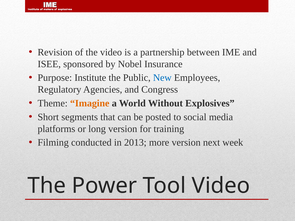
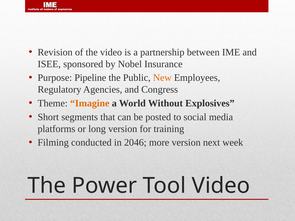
Institute: Institute -> Pipeline
New colour: blue -> orange
2013: 2013 -> 2046
